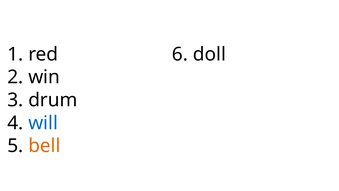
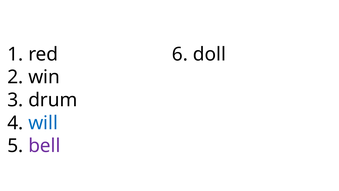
bell colour: orange -> purple
